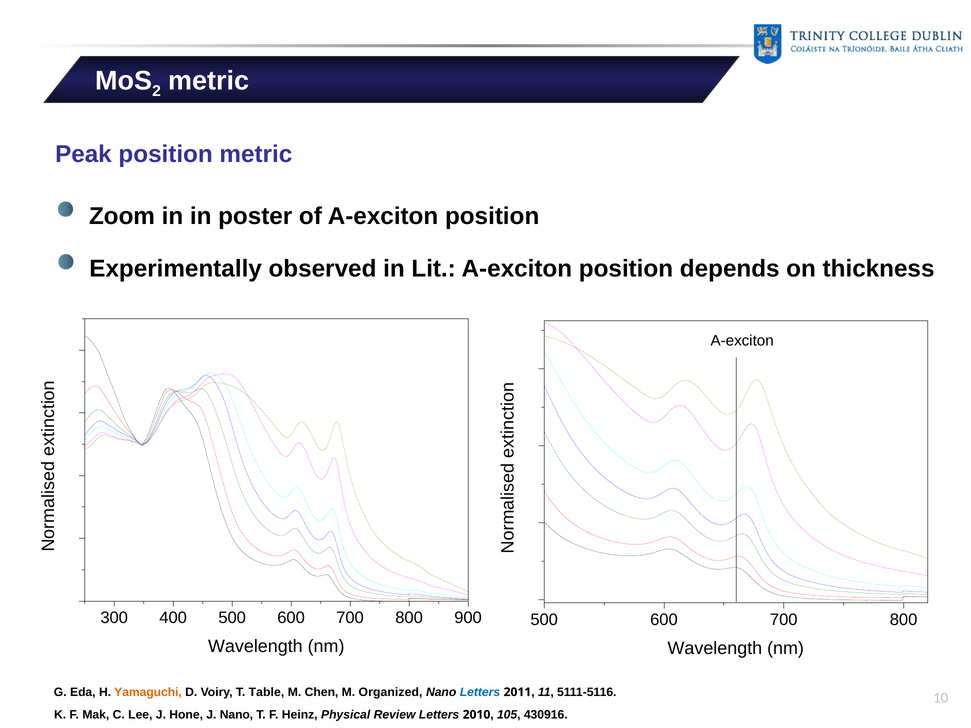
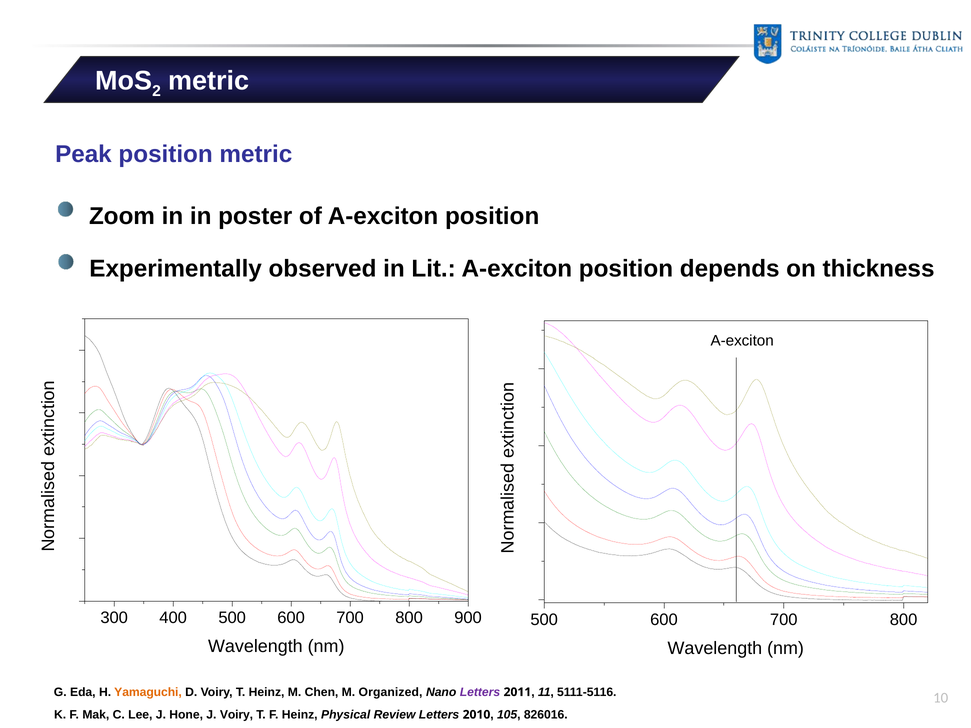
T Table: Table -> Heinz
Letters at (480, 692) colour: blue -> purple
J Nano: Nano -> Voiry
430916: 430916 -> 826016
